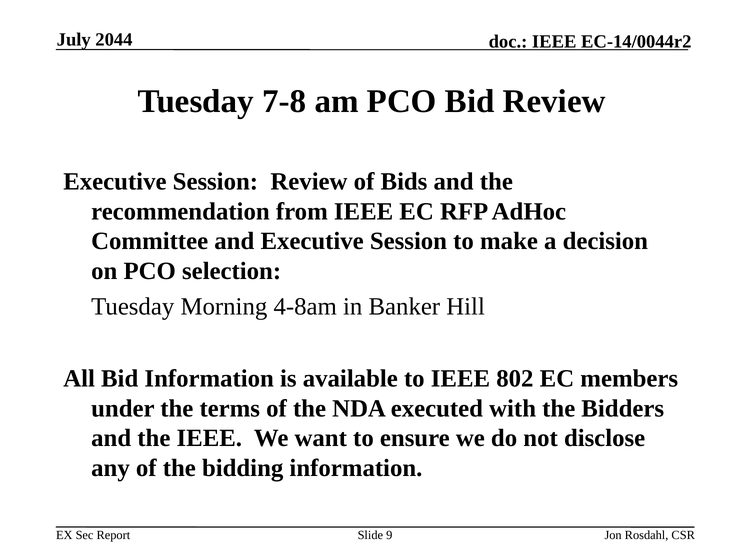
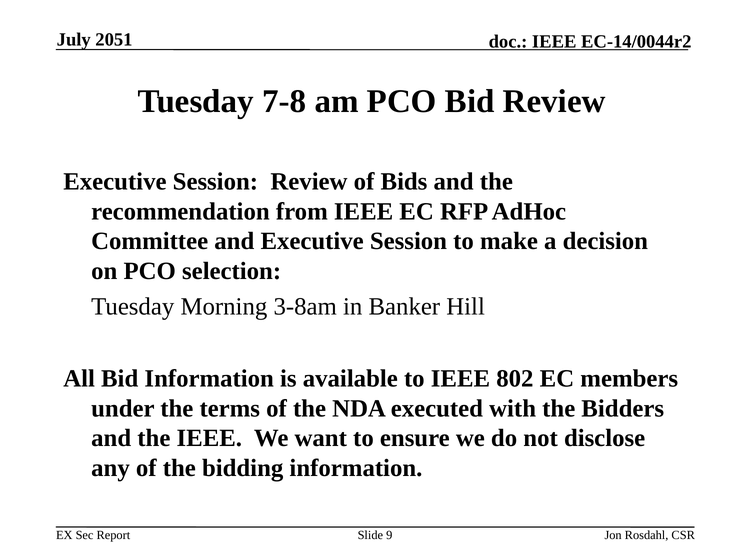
2044: 2044 -> 2051
4-8am: 4-8am -> 3-8am
